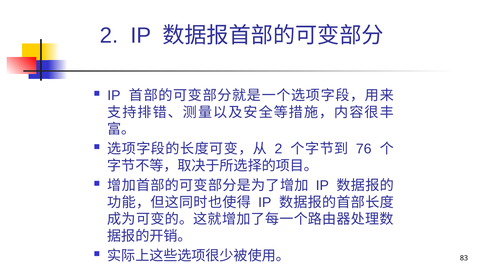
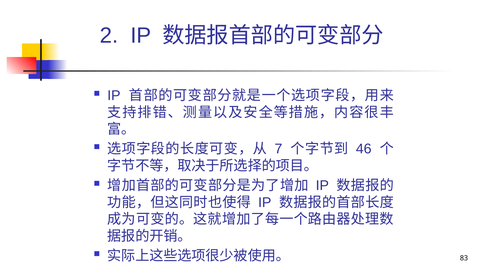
2 at (278, 149): 2 -> 7
76: 76 -> 46
